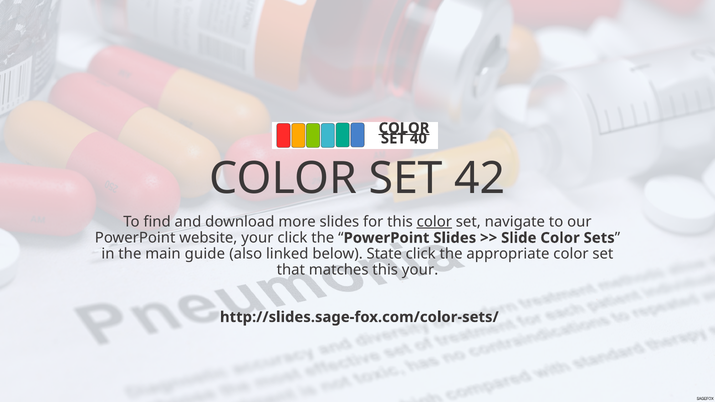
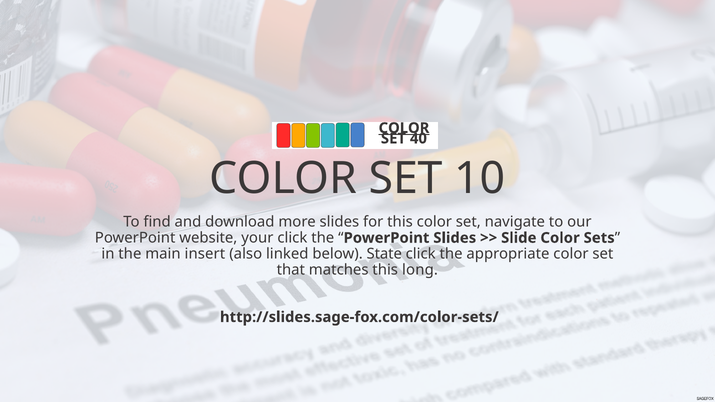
42: 42 -> 10
color at (434, 222) underline: present -> none
guide: guide -> insert
this your: your -> long
